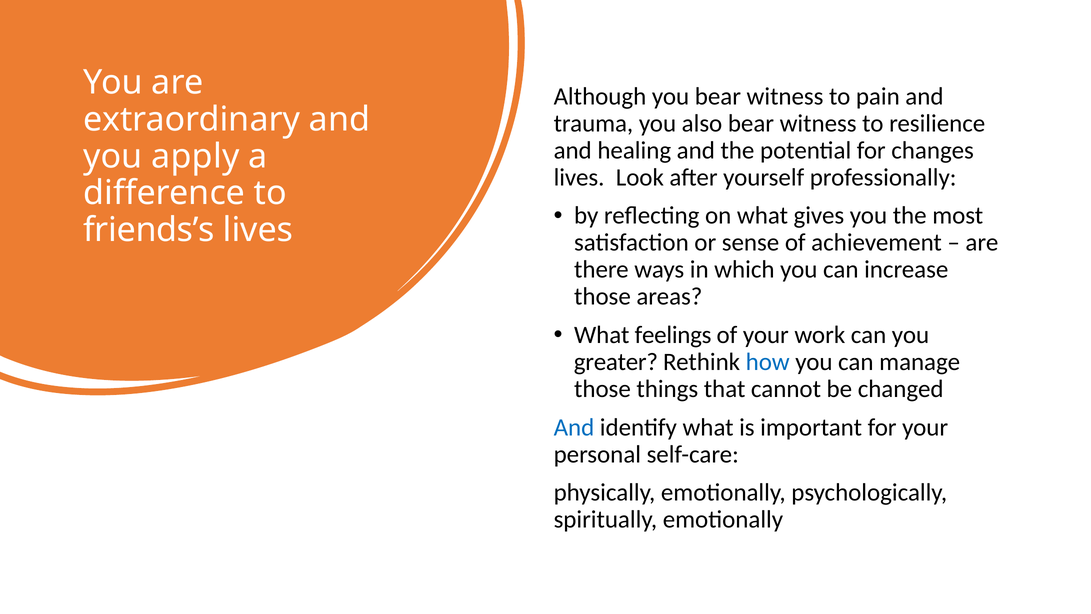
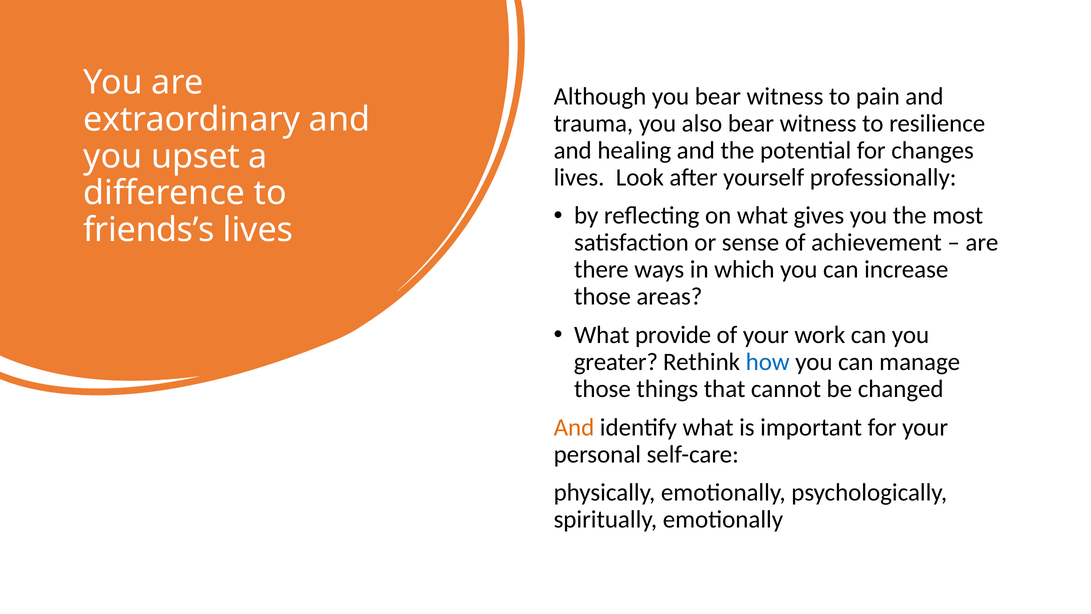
apply: apply -> upset
feelings: feelings -> provide
And at (574, 427) colour: blue -> orange
